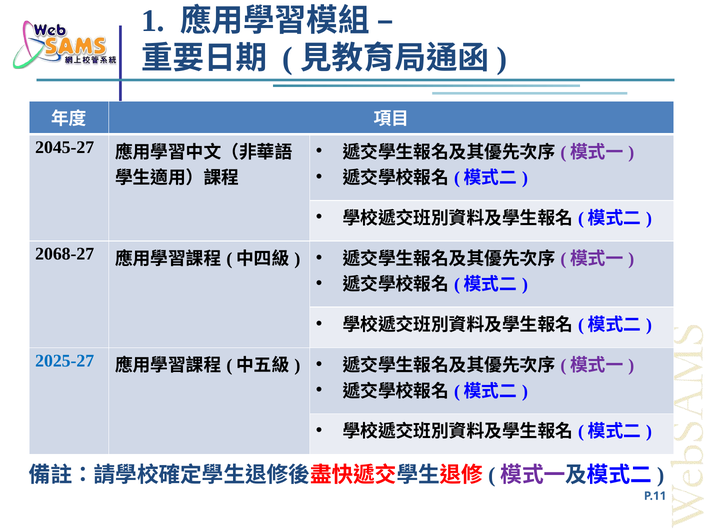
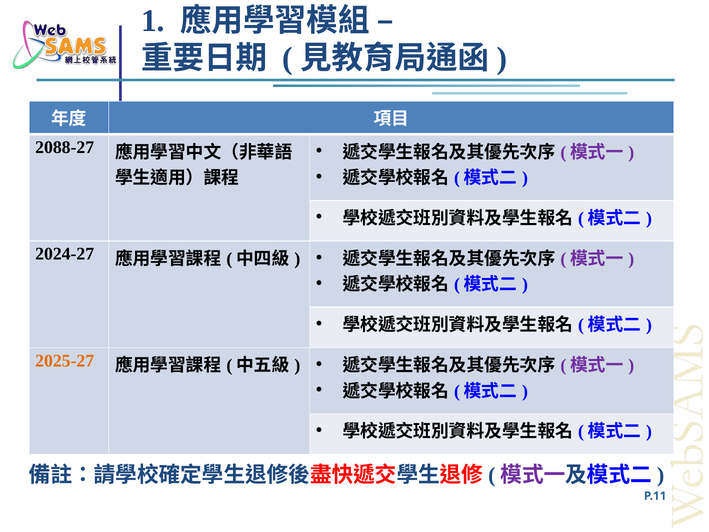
2045-27: 2045-27 -> 2088-27
2068-27: 2068-27 -> 2024-27
2025-27 colour: blue -> orange
